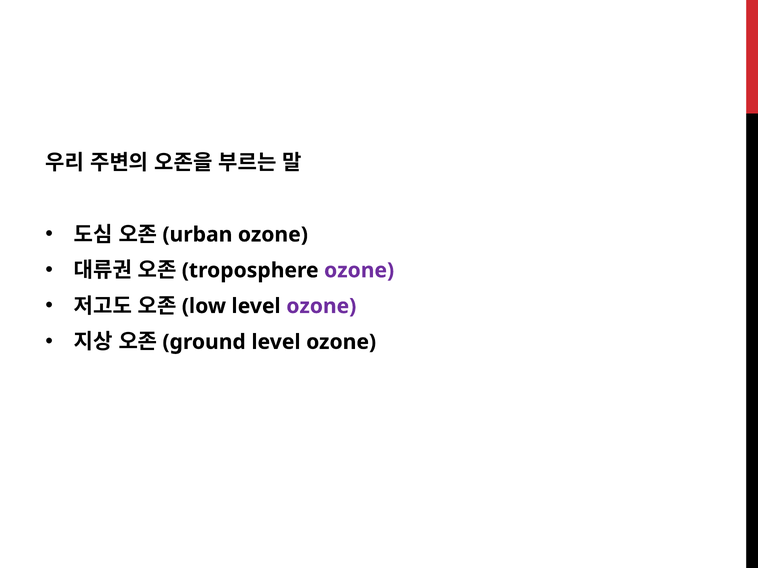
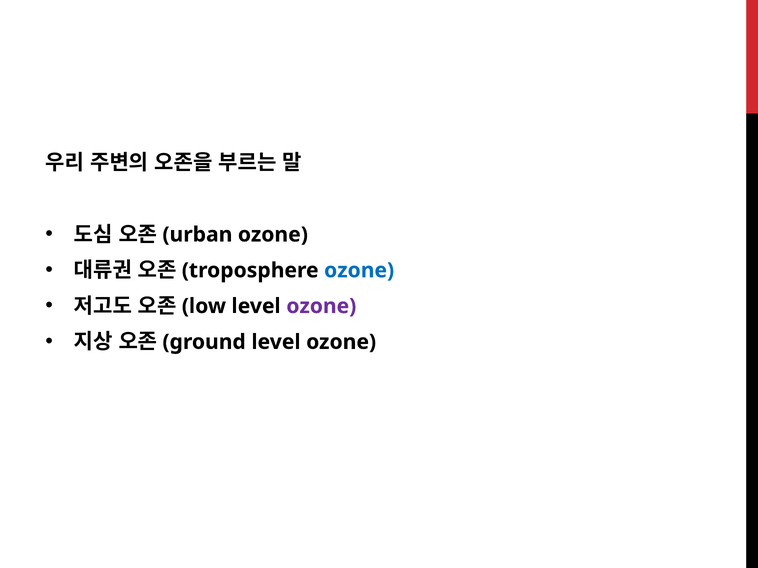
ozone at (359, 271) colour: purple -> blue
